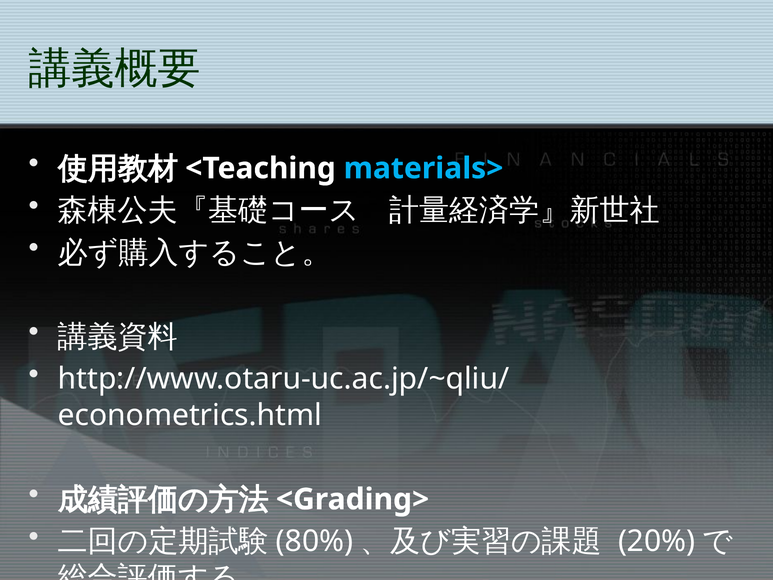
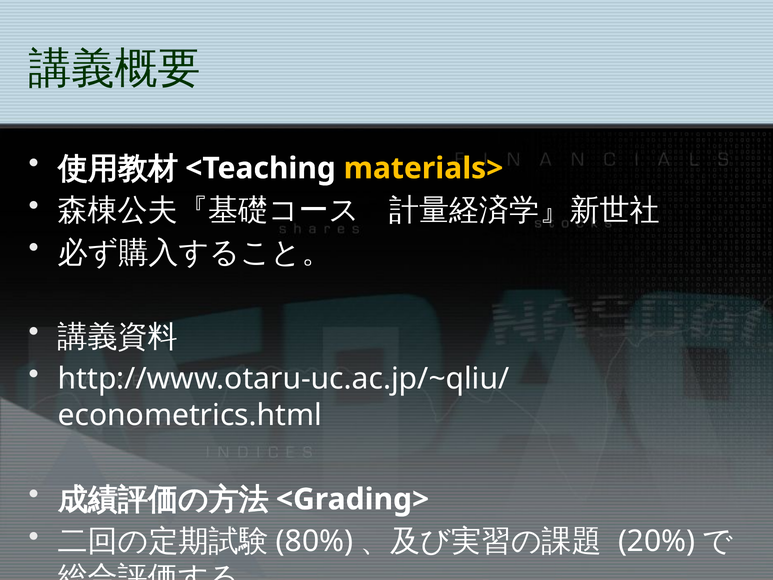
materials> colour: light blue -> yellow
